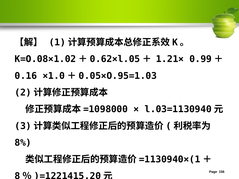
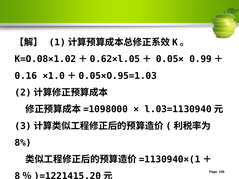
1.21×: 1.21× -> 0.05×
